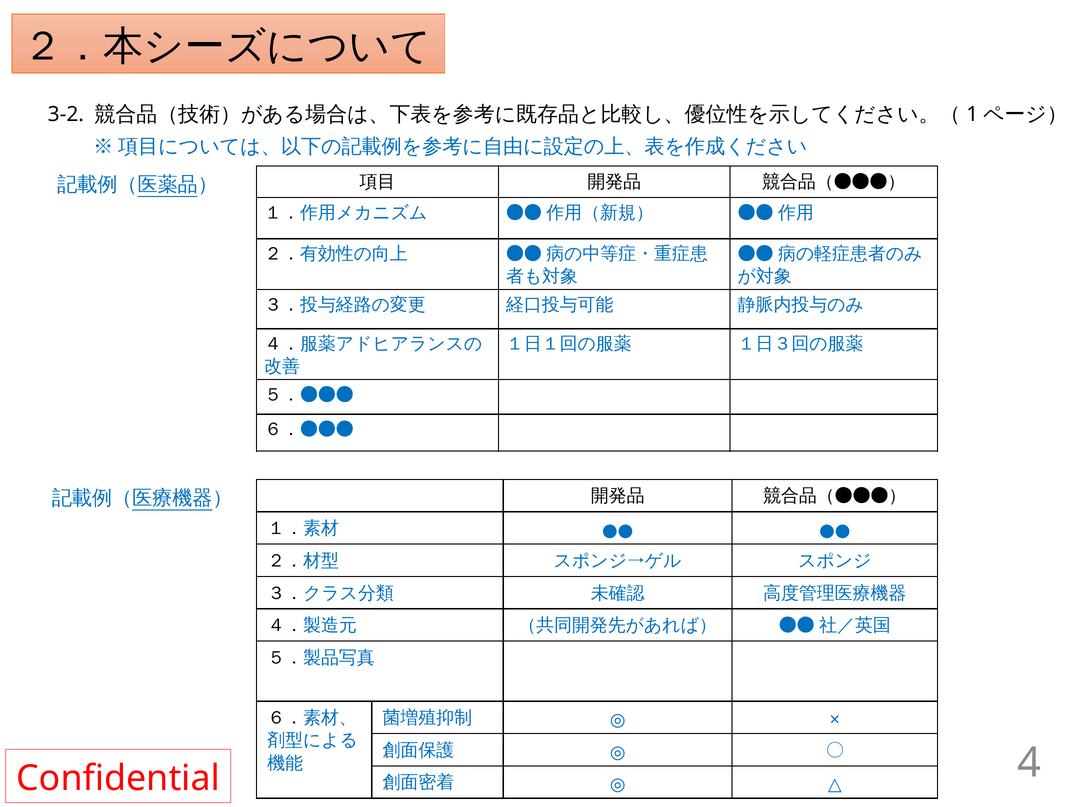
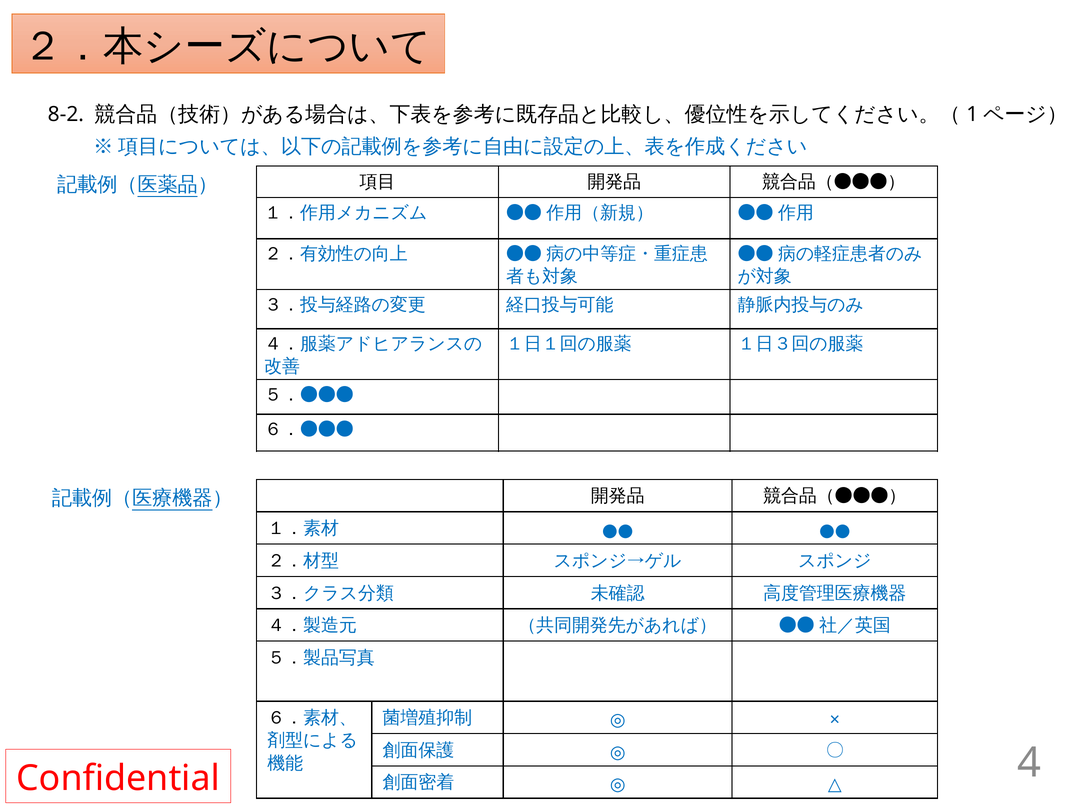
3-2: 3-2 -> 8-2
